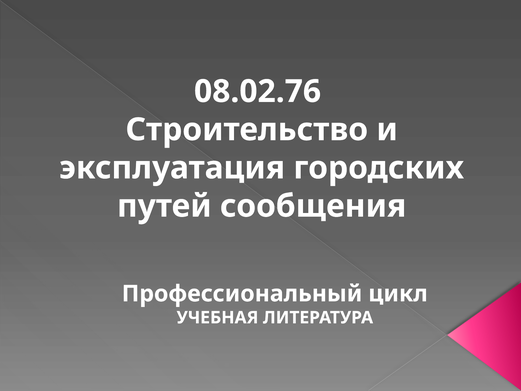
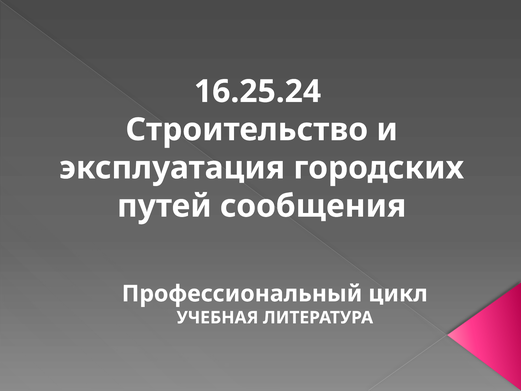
08.02.76: 08.02.76 -> 16.25.24
